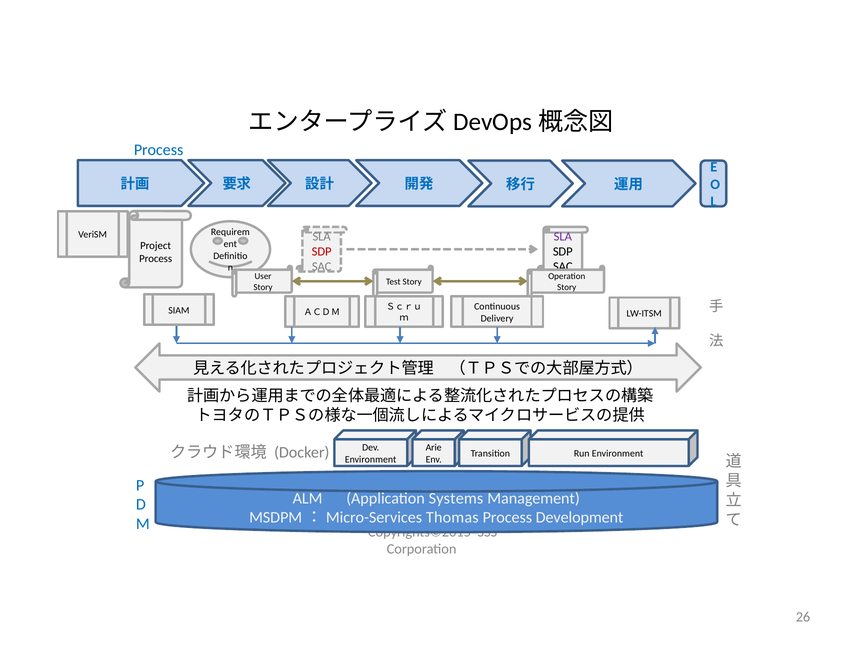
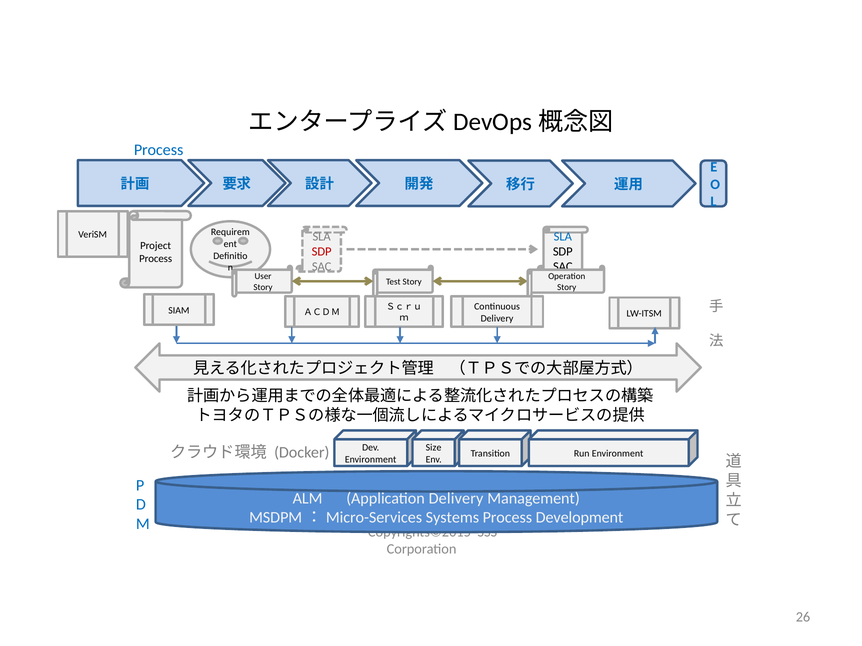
SLA at (563, 237) colour: purple -> blue
Arie: Arie -> Size
Application Systems: Systems -> Delivery
Thomas: Thomas -> Systems
